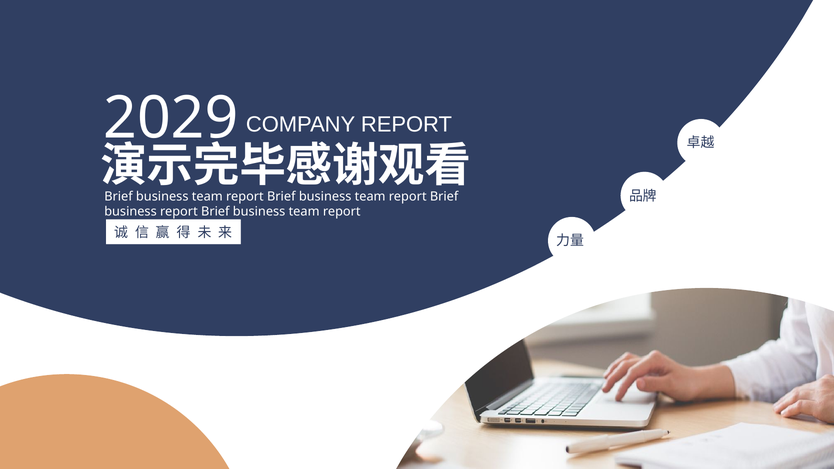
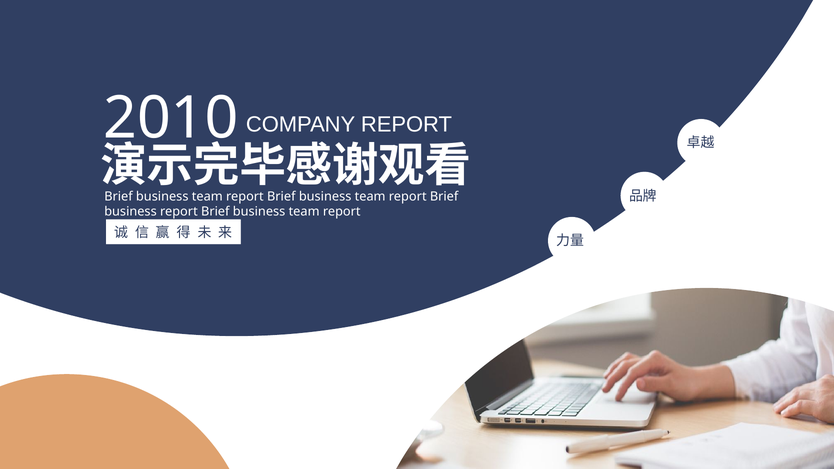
2029: 2029 -> 2010
